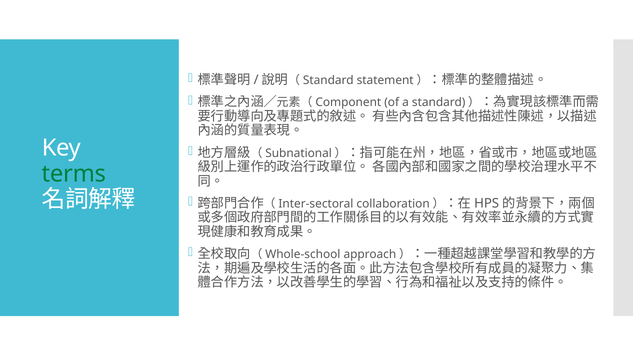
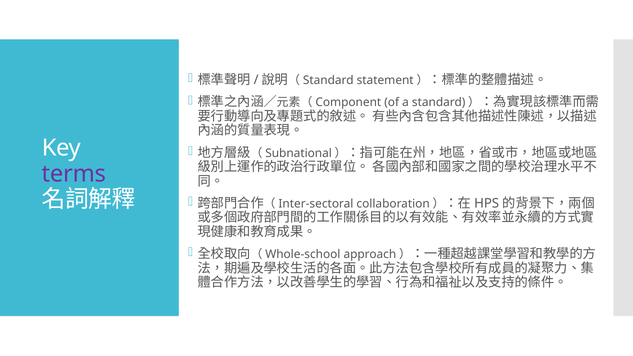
terms colour: green -> purple
